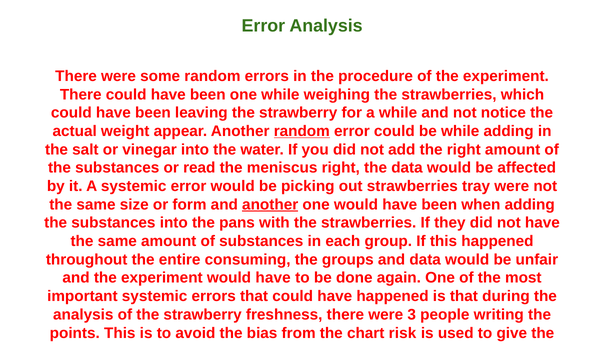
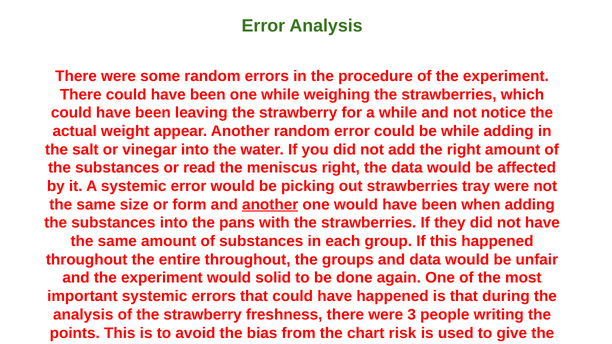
random at (302, 131) underline: present -> none
entire consuming: consuming -> throughout
experiment would have: have -> solid
